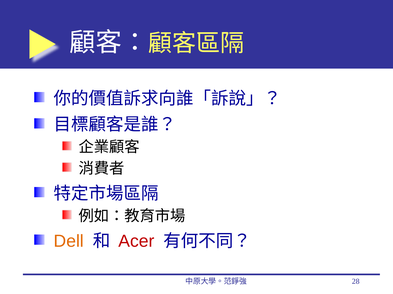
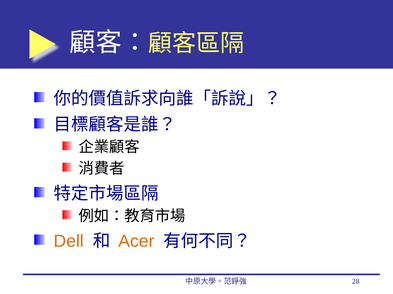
Acer colour: red -> orange
